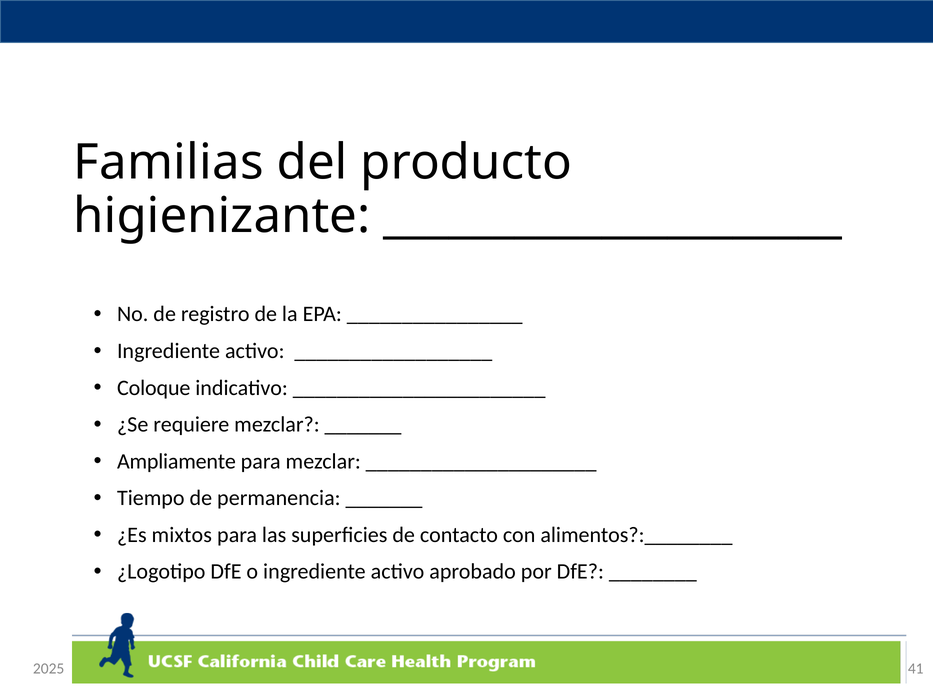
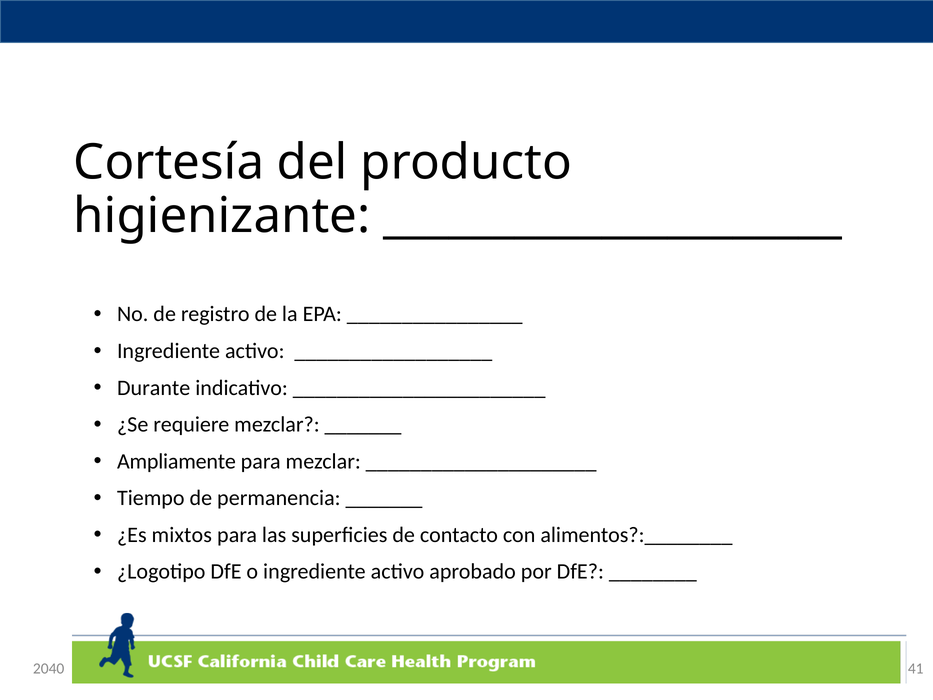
Familias: Familias -> Cortesía
Coloque: Coloque -> Durante
2025: 2025 -> 2040
